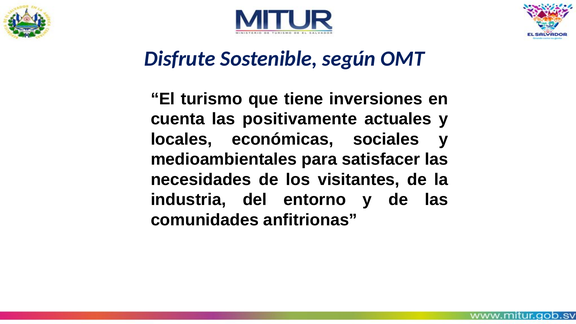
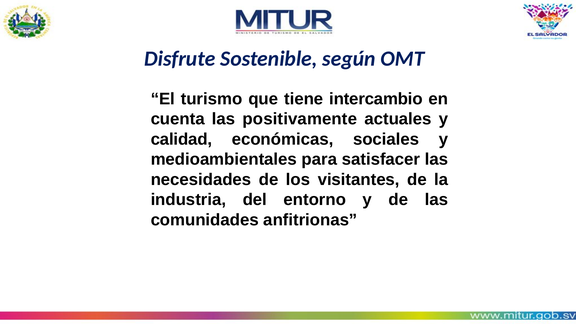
inversiones: inversiones -> intercambio
locales: locales -> calidad
